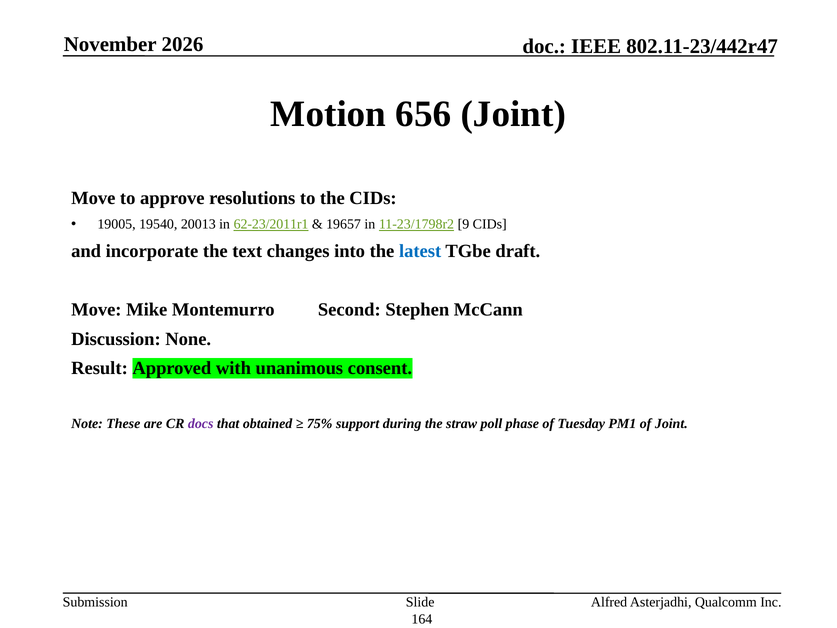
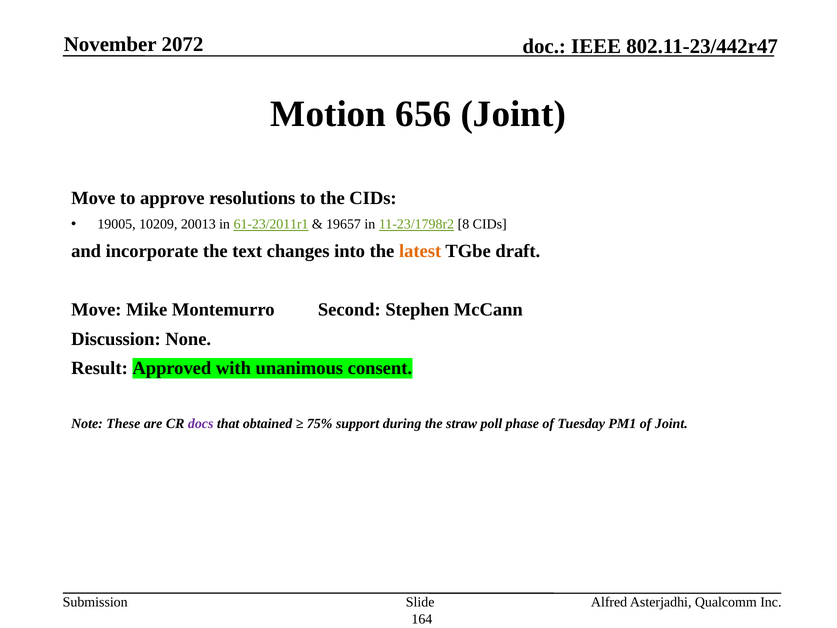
2026: 2026 -> 2072
19540: 19540 -> 10209
62-23/2011r1: 62-23/2011r1 -> 61-23/2011r1
9: 9 -> 8
latest colour: blue -> orange
